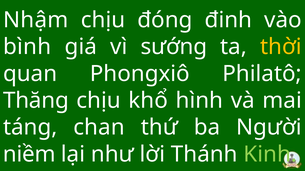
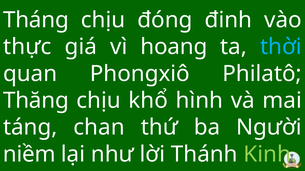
Nhậm: Nhậm -> Tháng
bình: bình -> thực
sướng: sướng -> hoang
thời colour: yellow -> light blue
